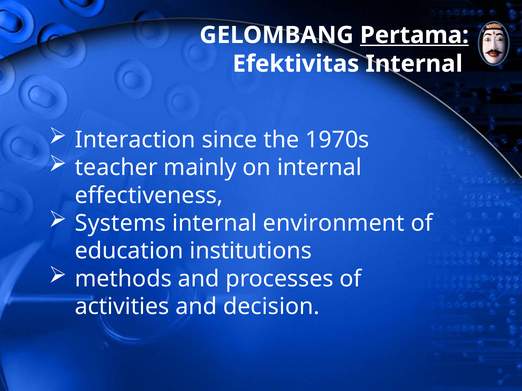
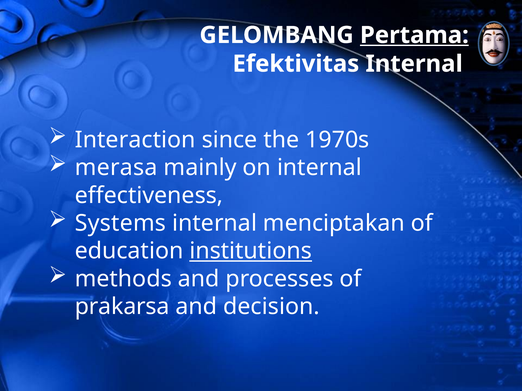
teacher: teacher -> merasa
environment: environment -> menciptakan
institutions underline: none -> present
activities: activities -> prakarsa
